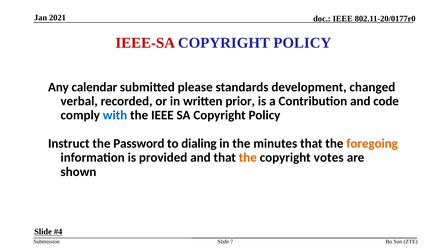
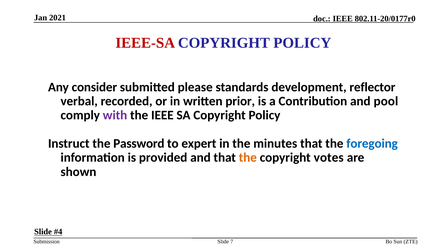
calendar: calendar -> consider
changed: changed -> reflector
code: code -> pool
with colour: blue -> purple
dialing: dialing -> expert
foregoing colour: orange -> blue
